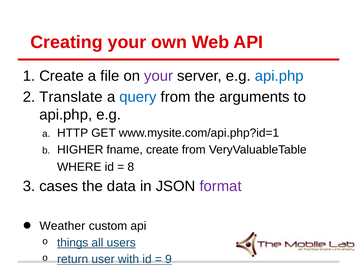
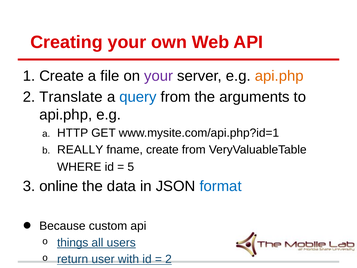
api.php at (279, 76) colour: blue -> orange
HIGHER: HIGHER -> REALLY
8: 8 -> 5
cases: cases -> online
format colour: purple -> blue
Weather: Weather -> Because
9 at (168, 259): 9 -> 2
